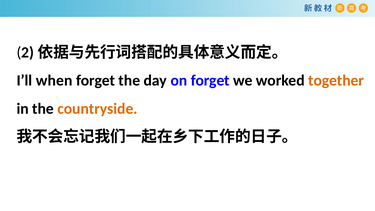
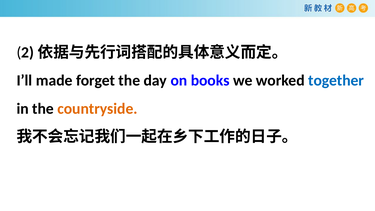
when: when -> made
on forget: forget -> books
together colour: orange -> blue
